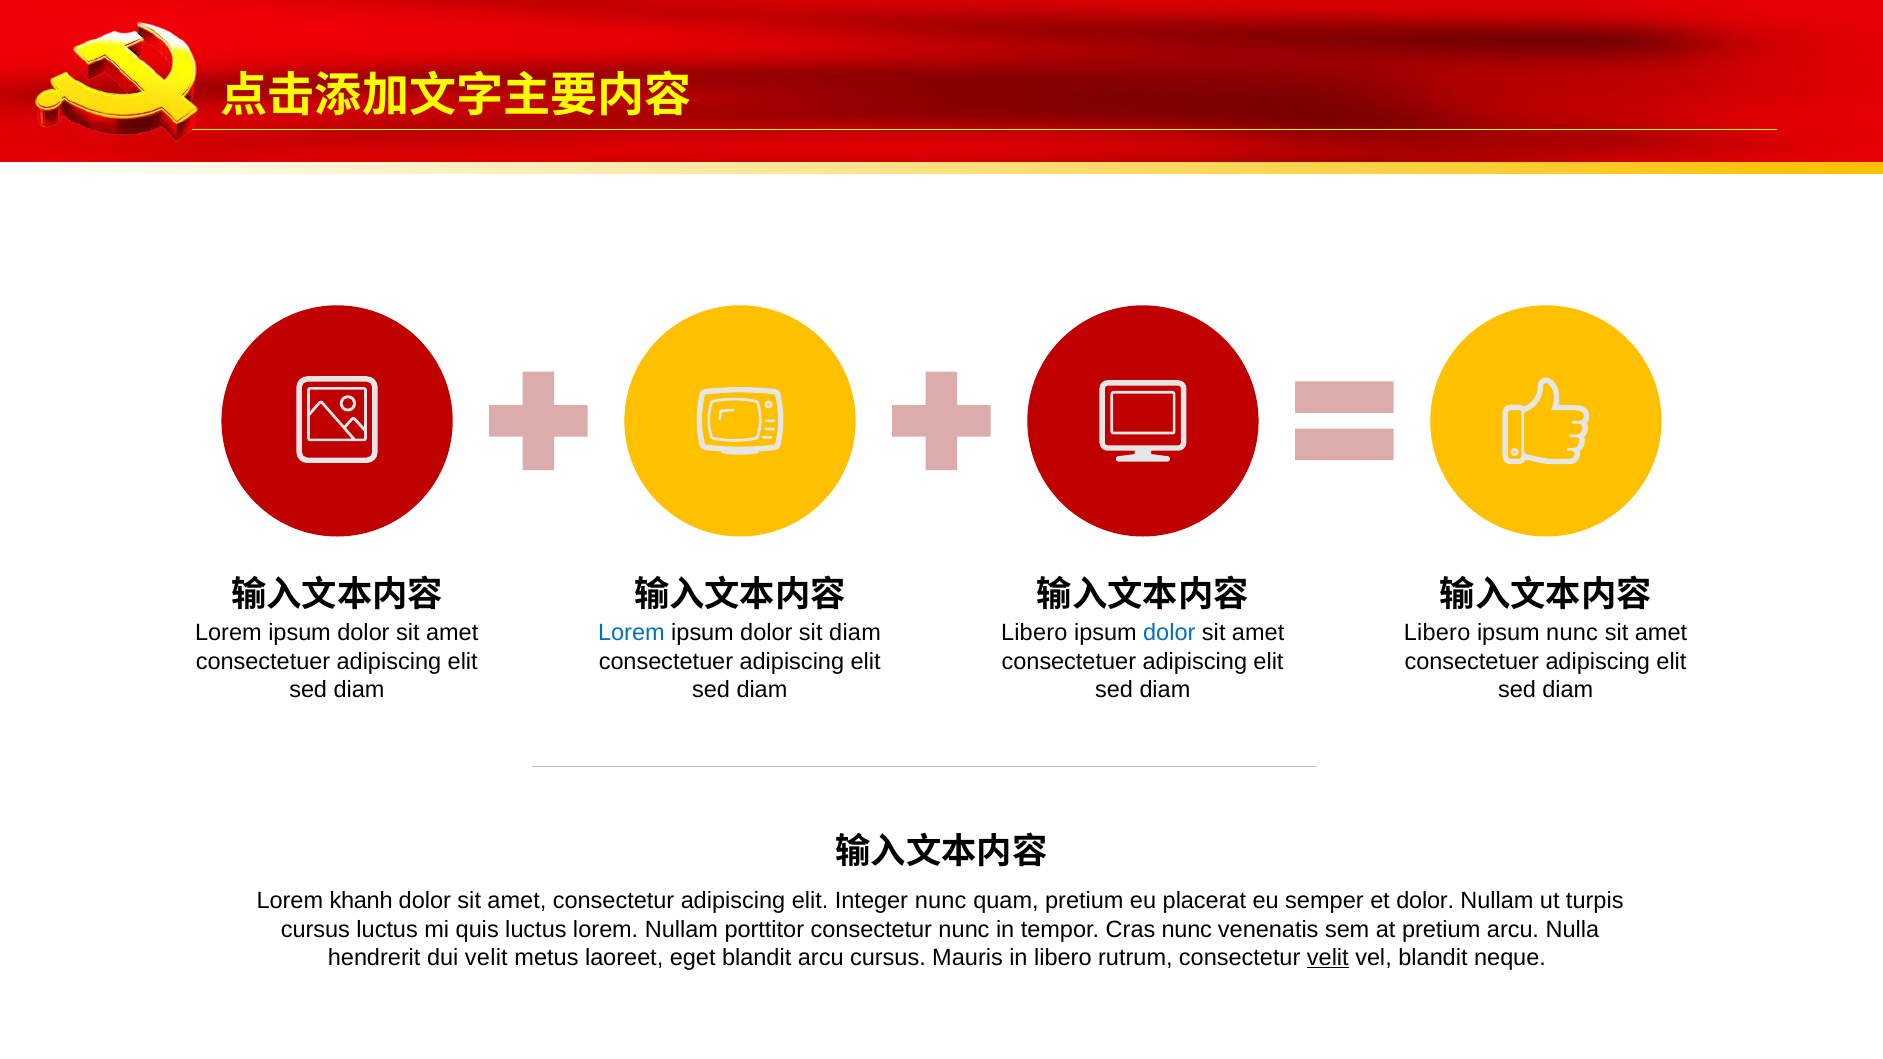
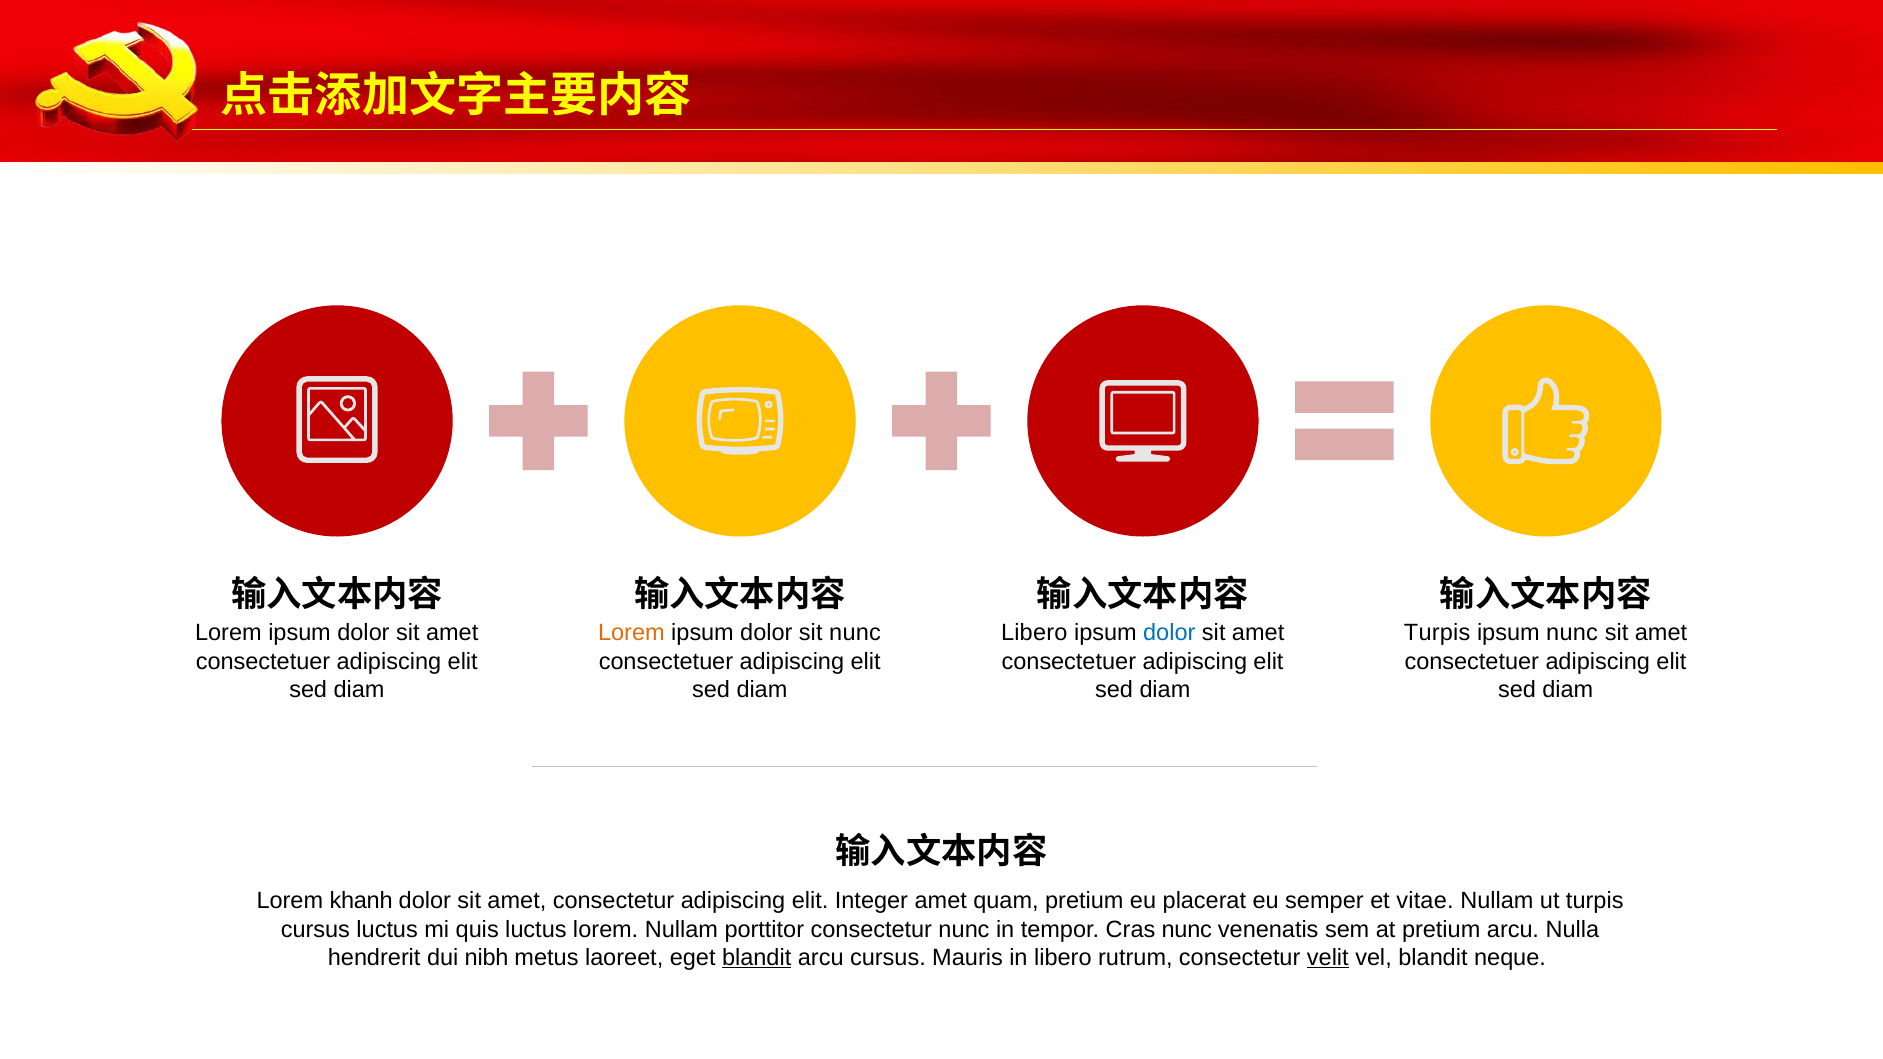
Lorem at (631, 633) colour: blue -> orange
sit diam: diam -> nunc
Libero at (1437, 633): Libero -> Turpis
Integer nunc: nunc -> amet
et dolor: dolor -> vitae
dui velit: velit -> nibh
blandit at (757, 958) underline: none -> present
